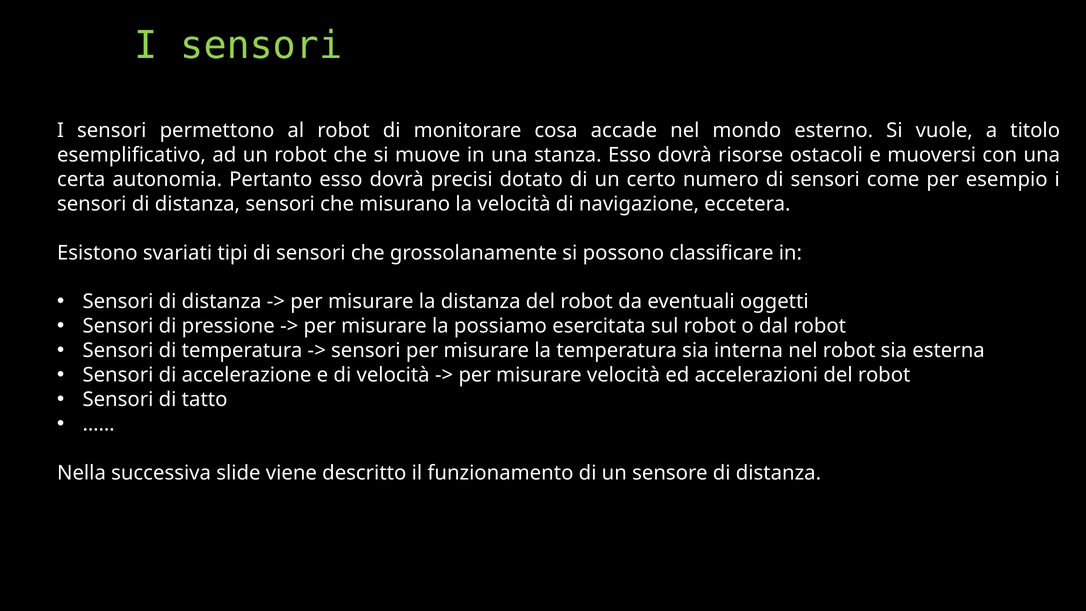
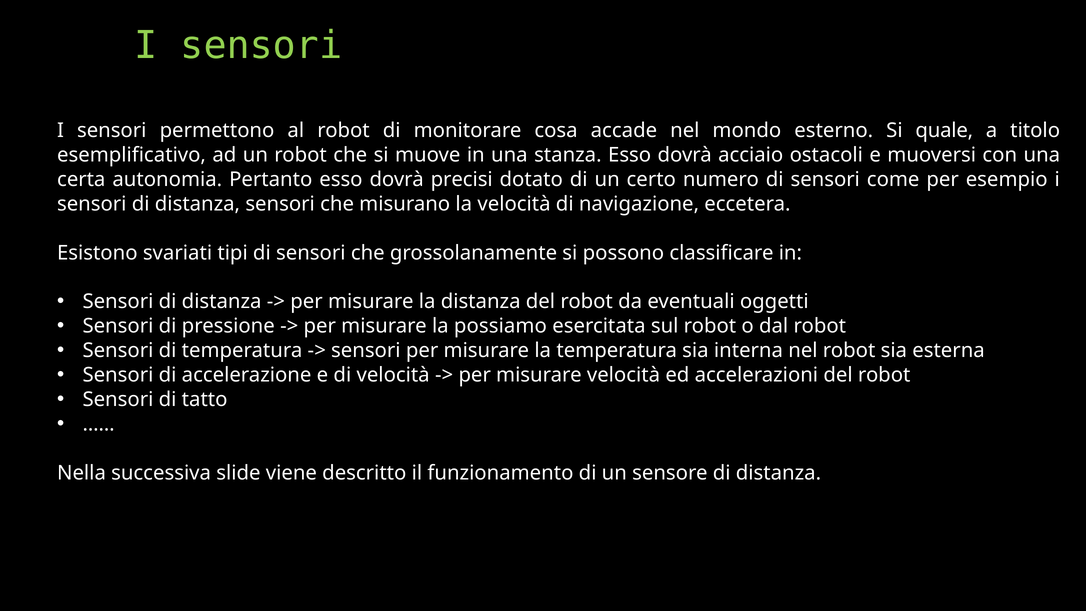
vuole: vuole -> quale
risorse: risorse -> acciaio
